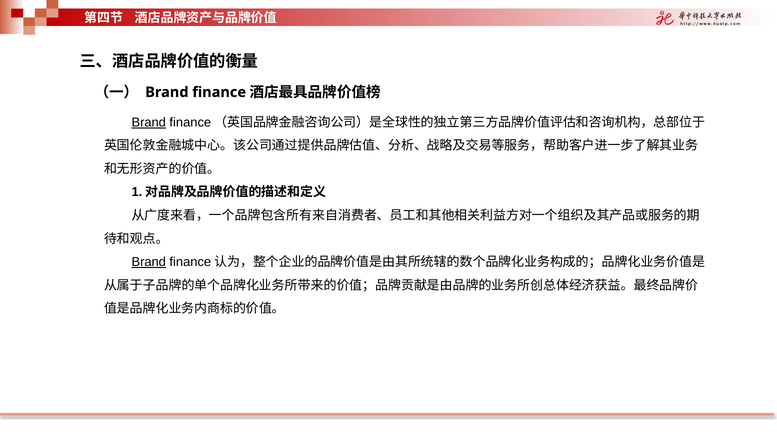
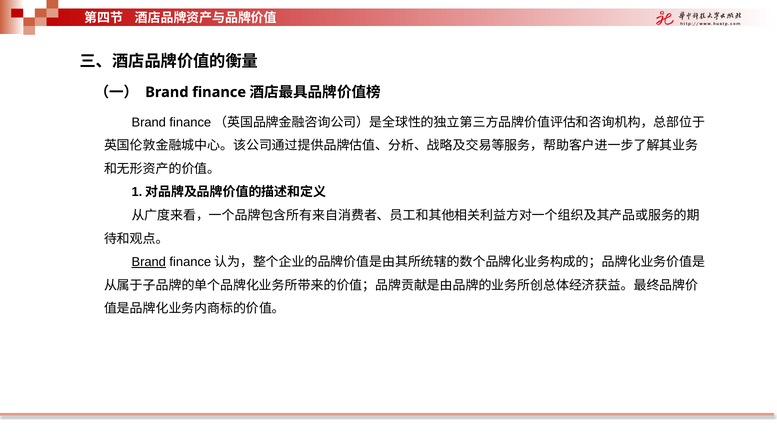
Brand at (149, 122) underline: present -> none
